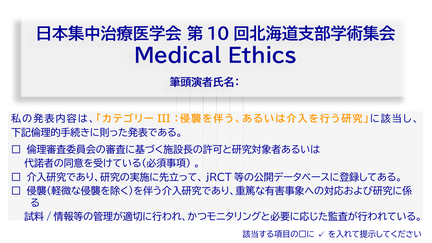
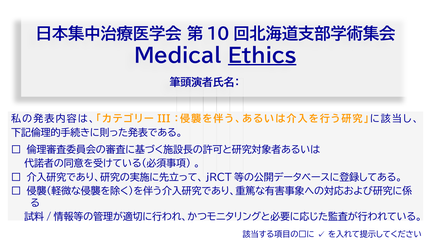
Ethics underline: none -> present
